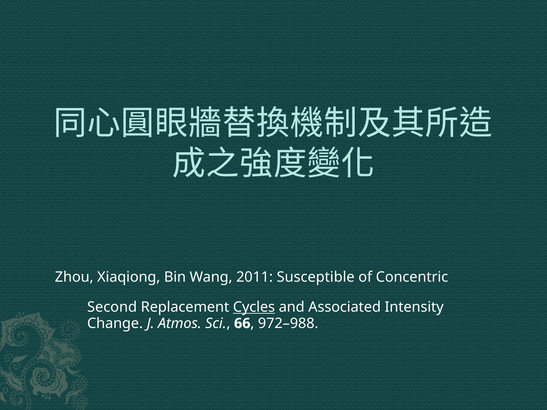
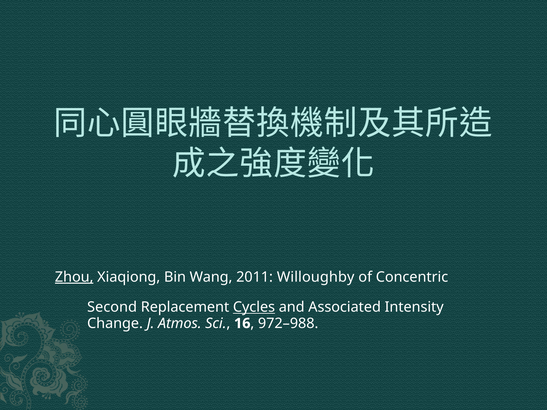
Zhou underline: none -> present
Susceptible: Susceptible -> Willoughby
66: 66 -> 16
